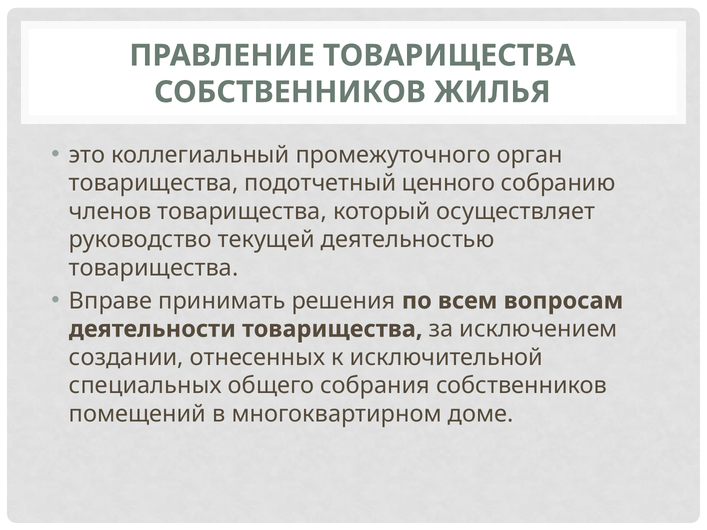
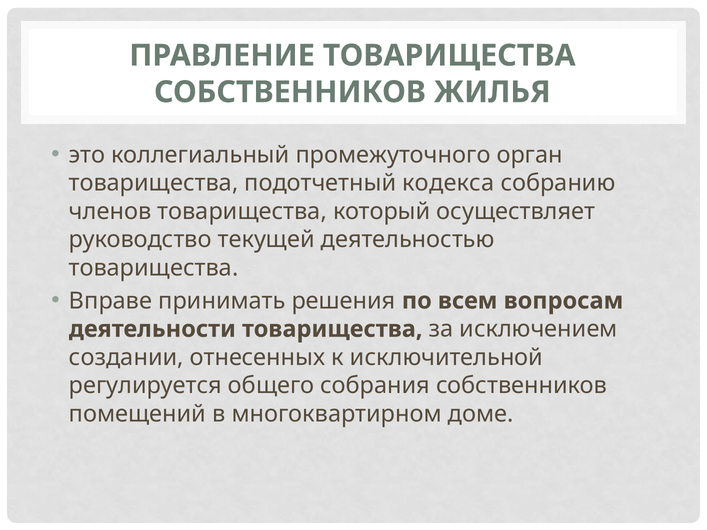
ценного: ценного -> кодекса
специальных: специальных -> регулируется
